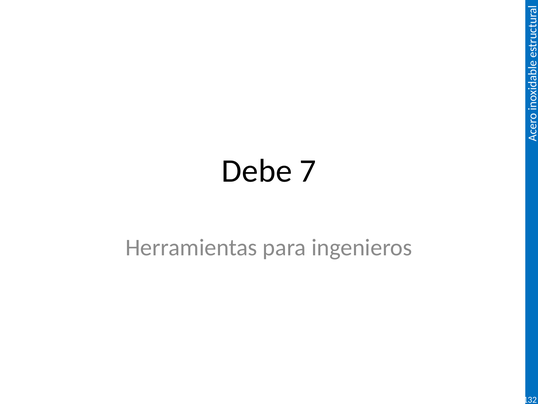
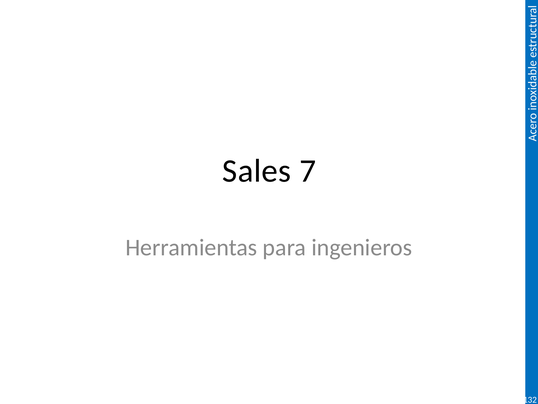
Debe: Debe -> Sales
